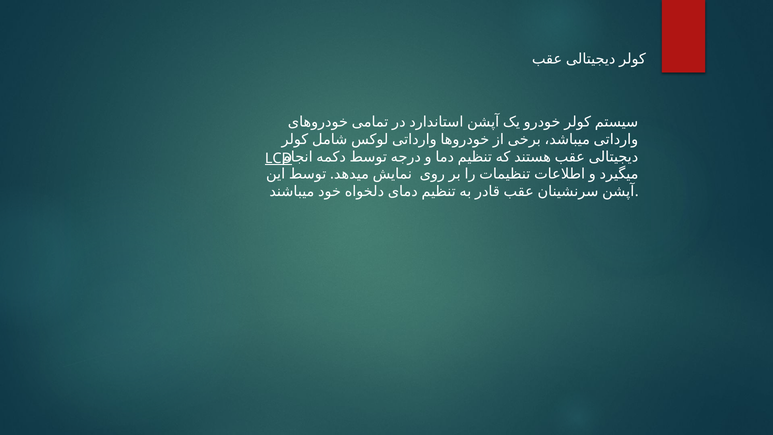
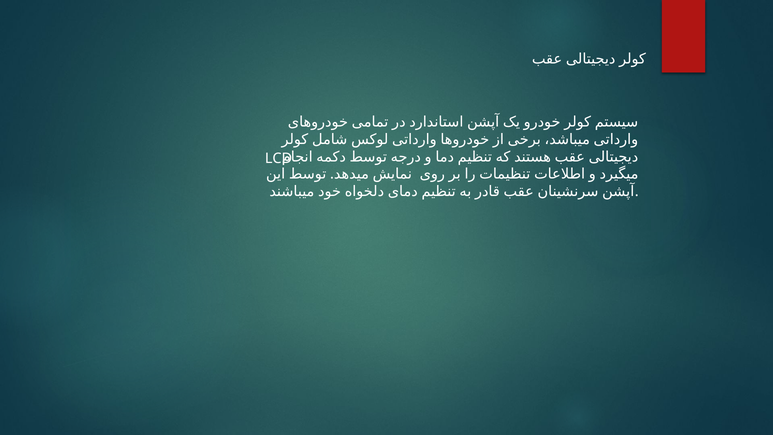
LCD underline: present -> none
